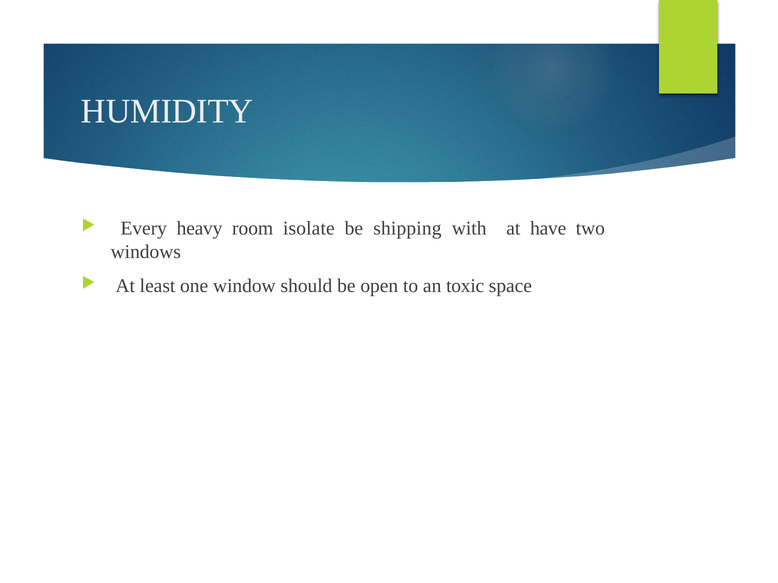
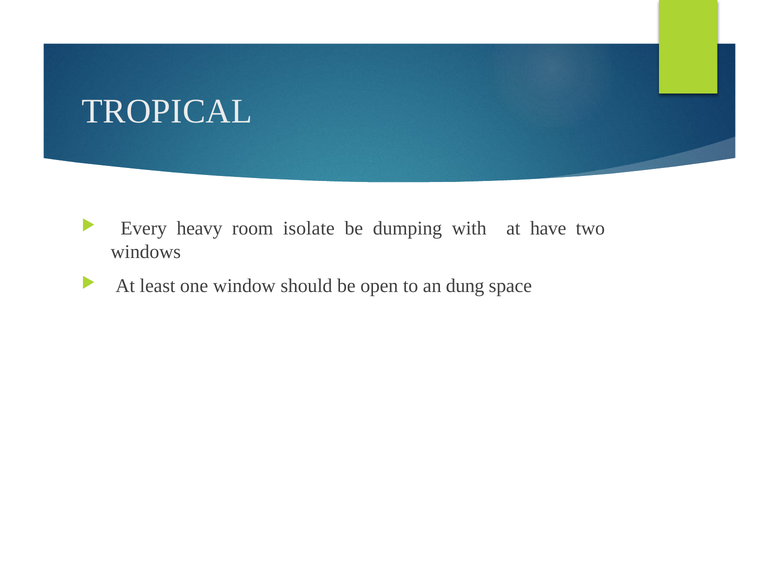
HUMIDITY: HUMIDITY -> TROPICAL
shipping: shipping -> dumping
toxic: toxic -> dung
